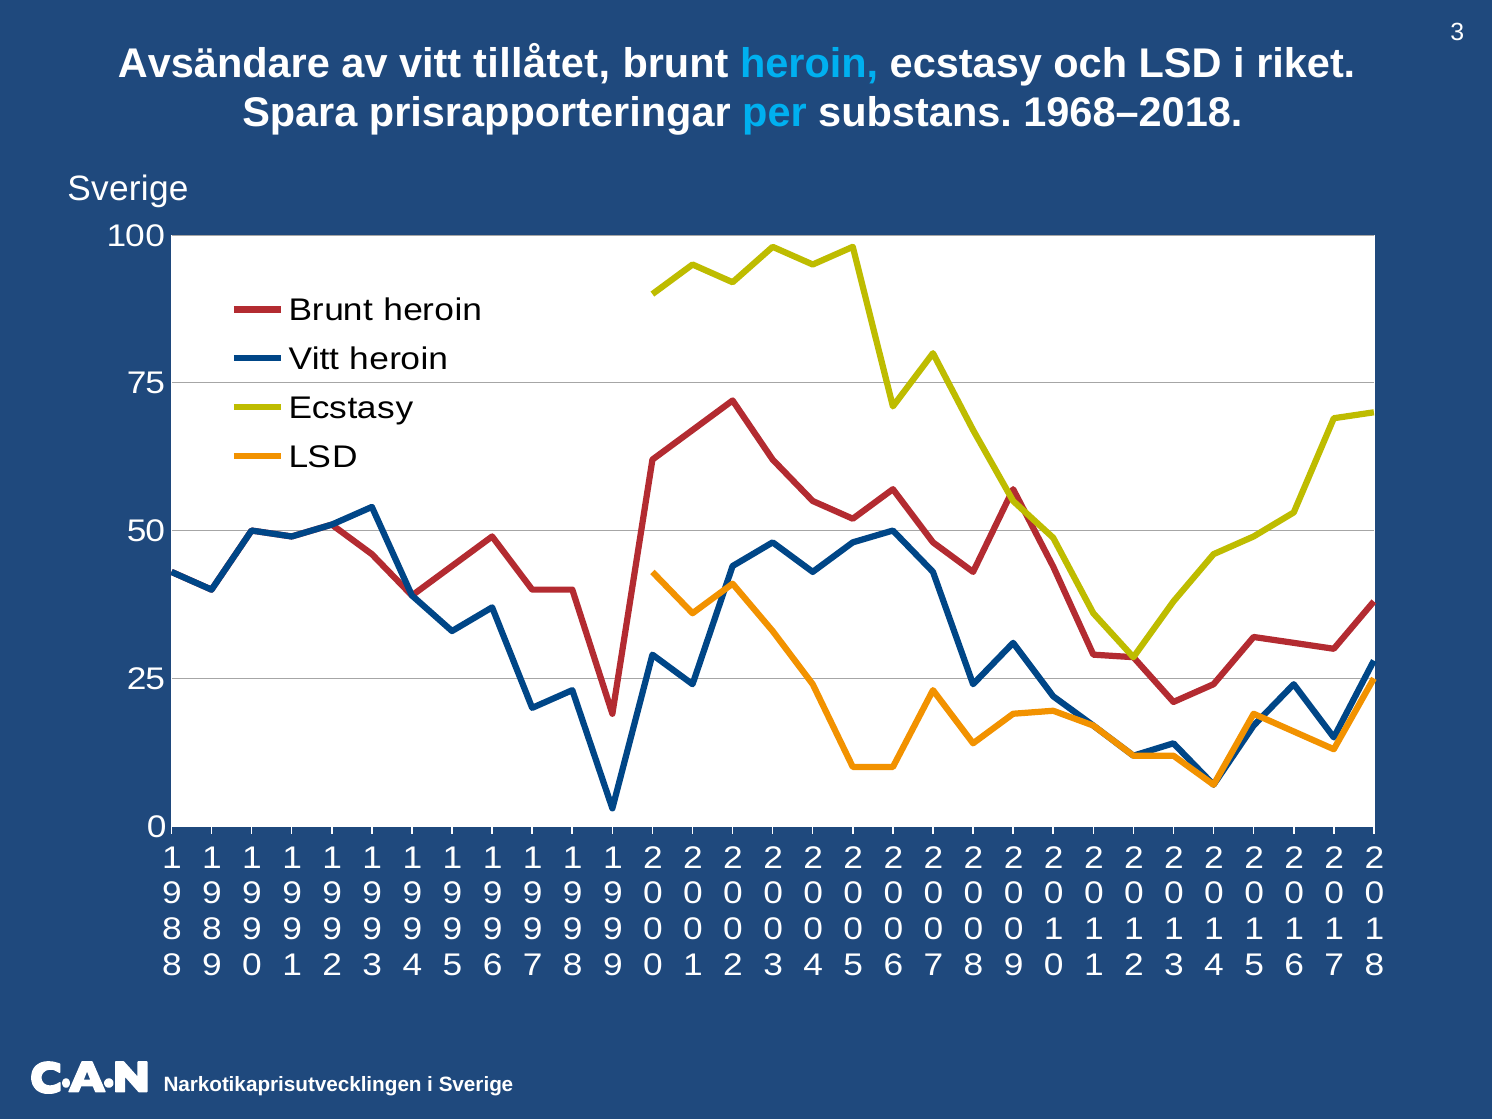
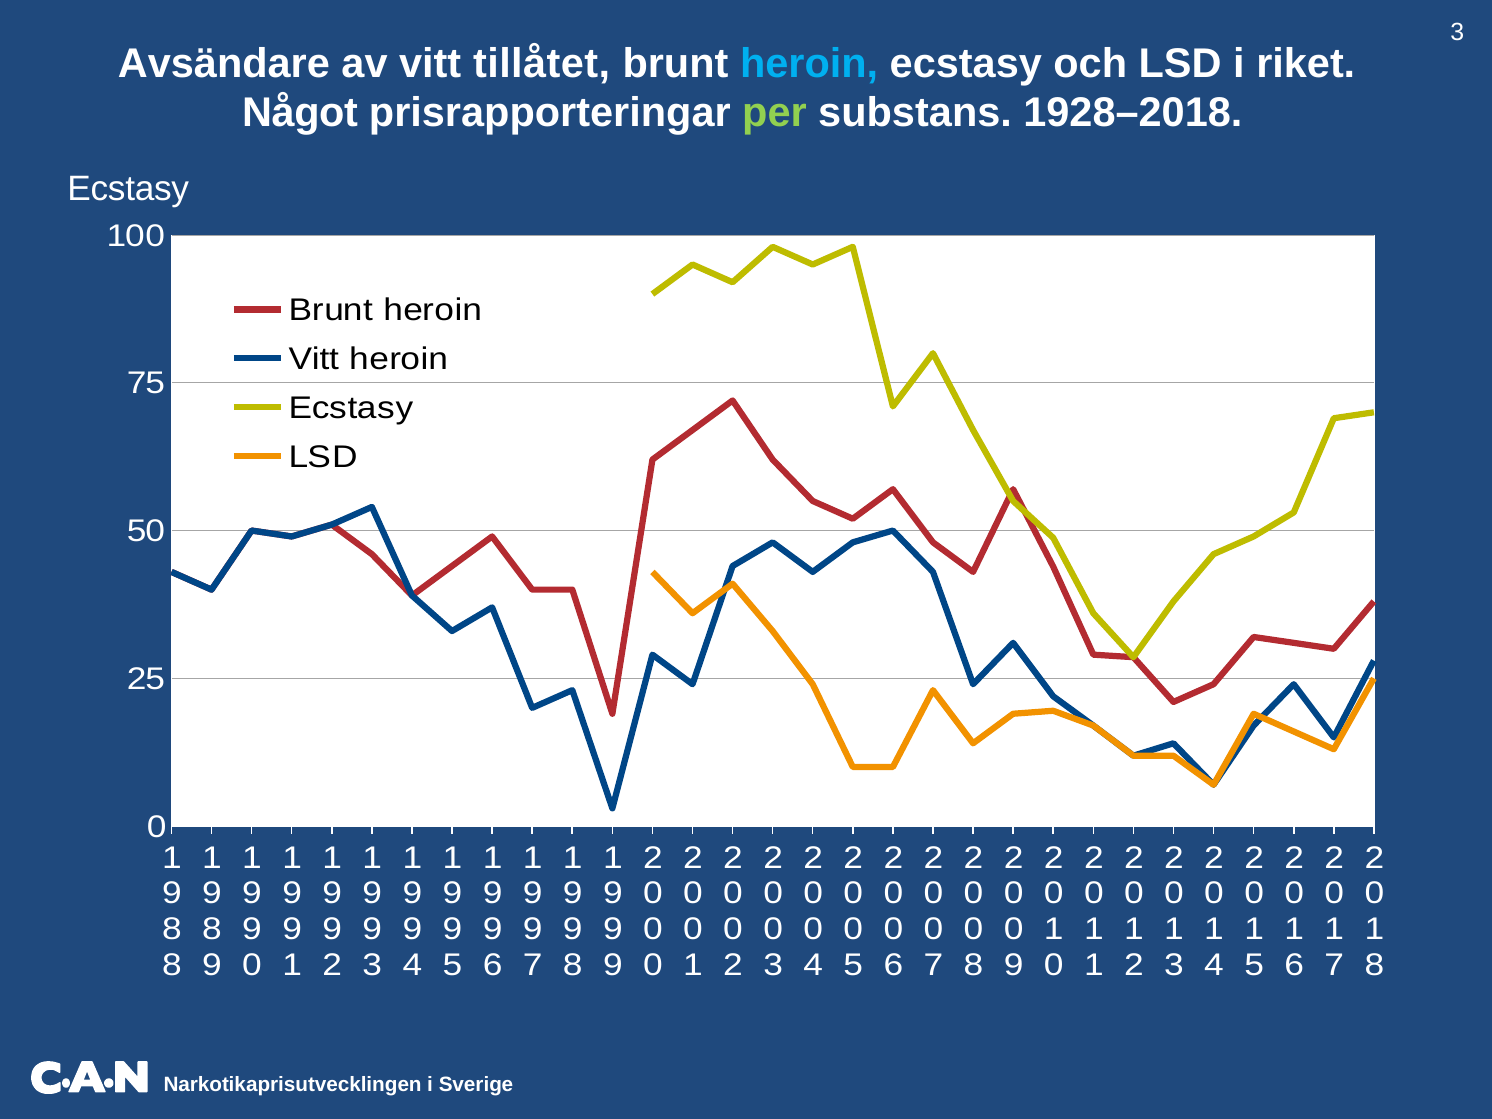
Spara: Spara -> Något
per colour: light blue -> light green
1968–2018: 1968–2018 -> 1928–2018
Sverige at (128, 189): Sverige -> Ecstasy
